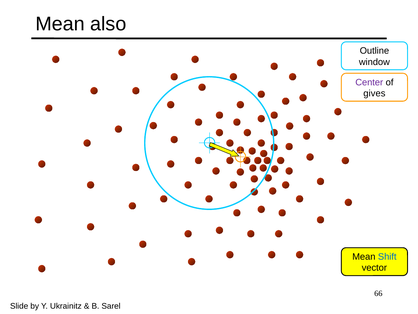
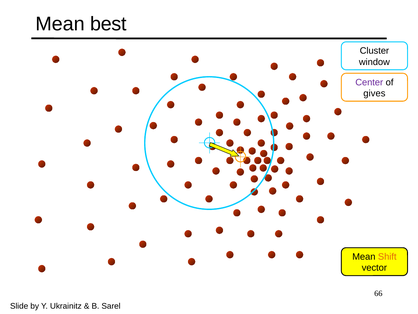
also: also -> best
Outline: Outline -> Cluster
Shift colour: blue -> orange
